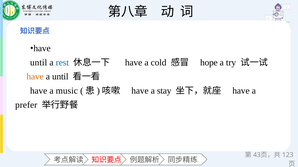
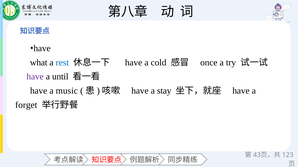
until at (39, 63): until -> what
hope: hope -> once
have at (35, 77) colour: orange -> purple
prefer: prefer -> forget
